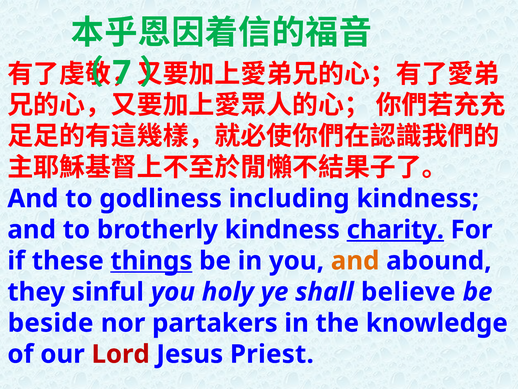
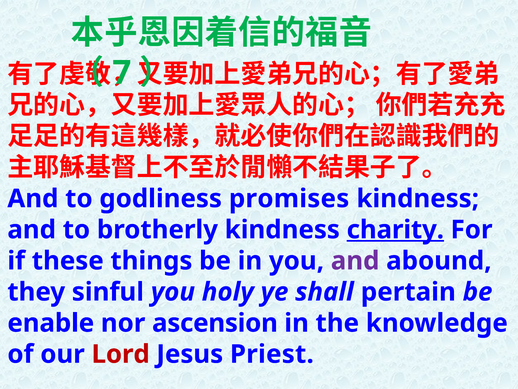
including: including -> promises
things underline: present -> none
and at (355, 261) colour: orange -> purple
believe: believe -> pertain
beside: beside -> enable
partakers: partakers -> ascension
